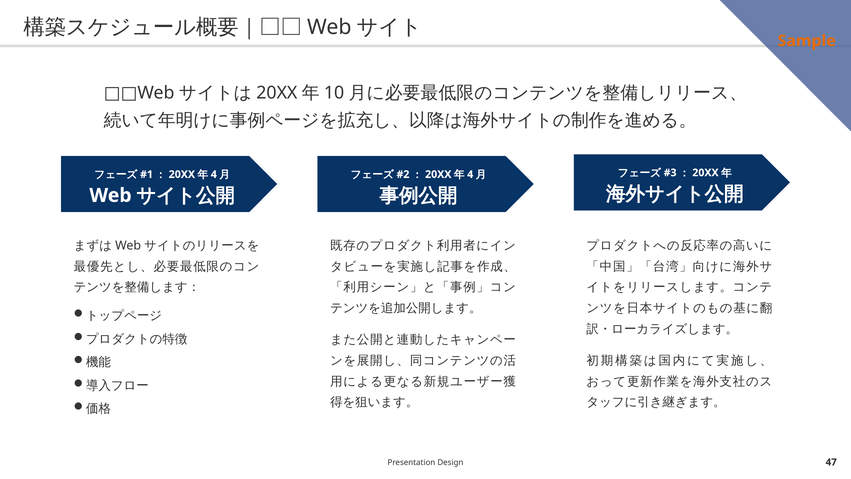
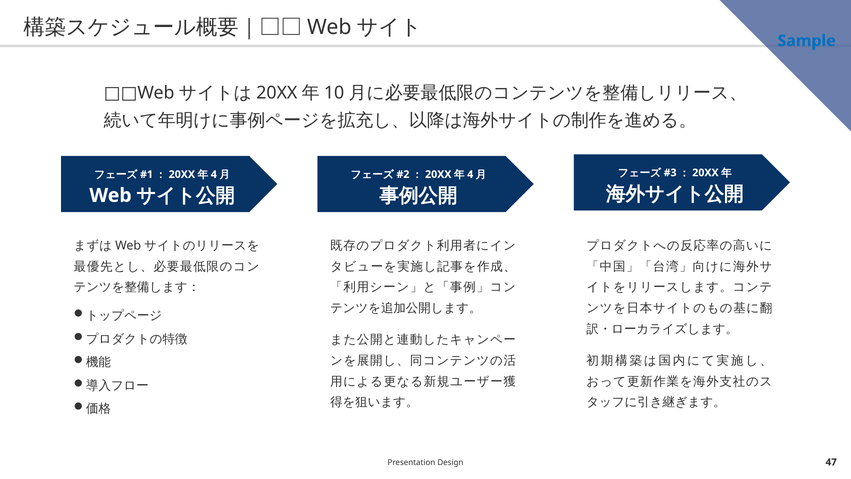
Sample colour: orange -> blue
